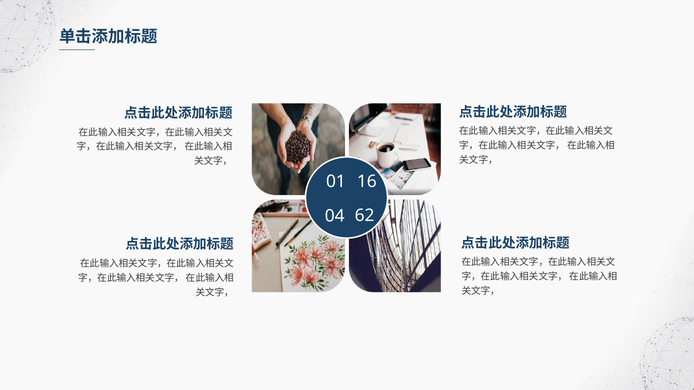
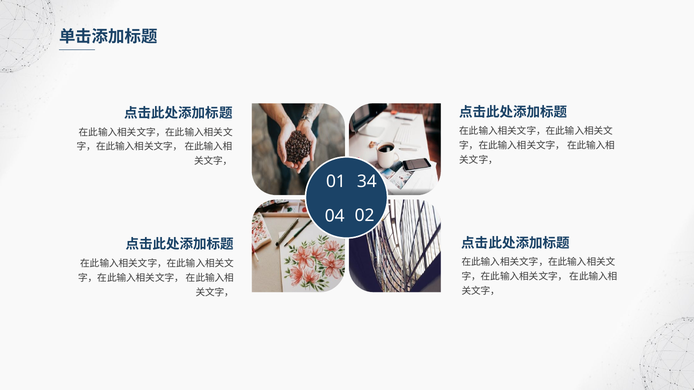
16: 16 -> 34
62: 62 -> 02
